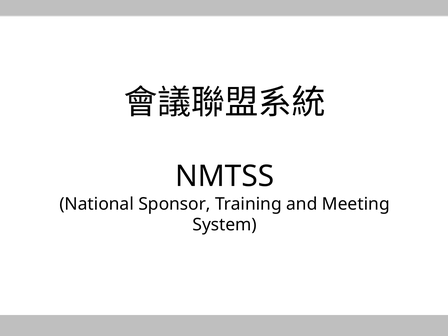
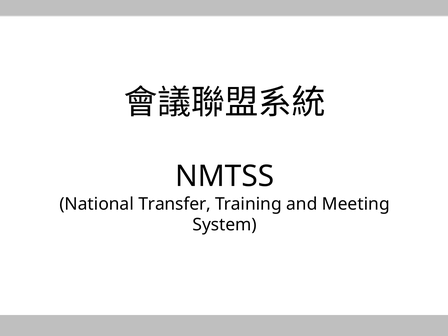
Sponsor: Sponsor -> Transfer
